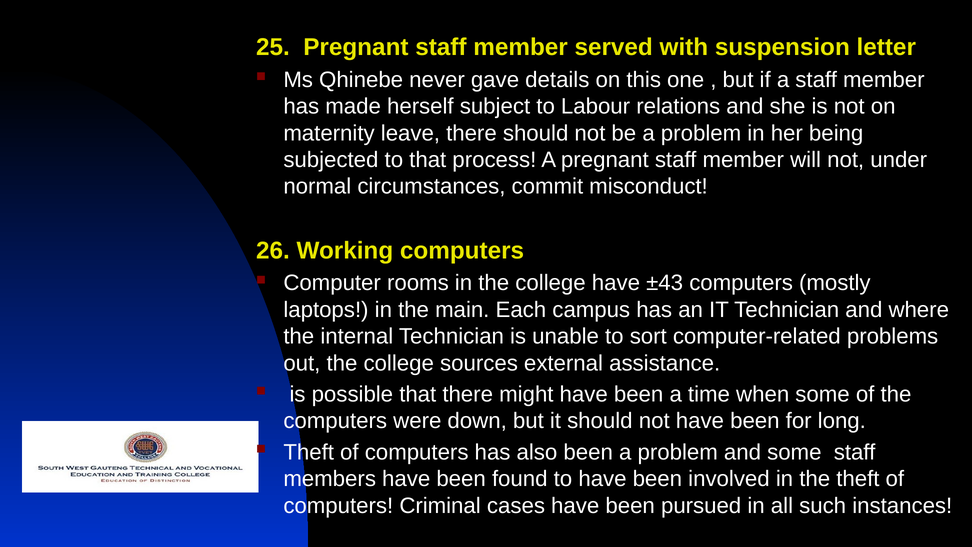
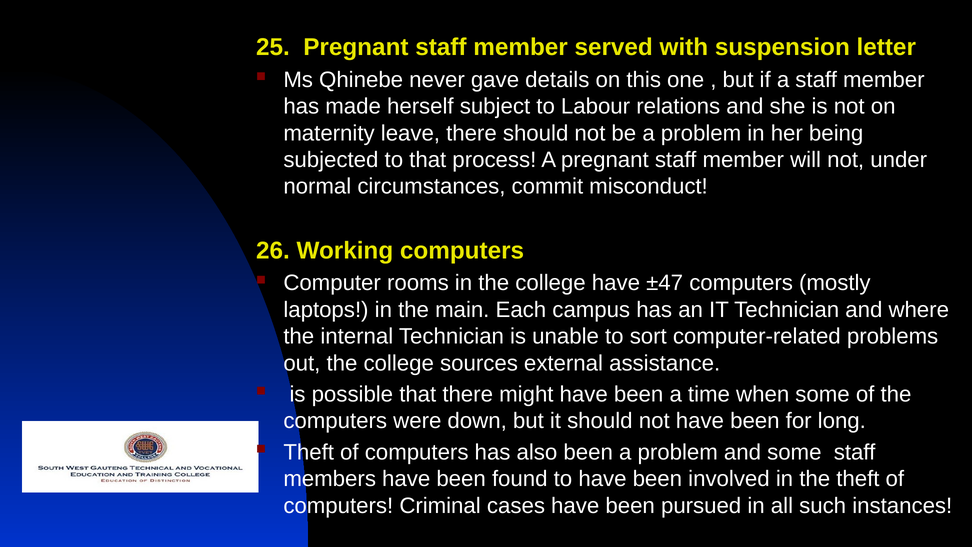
±43: ±43 -> ±47
